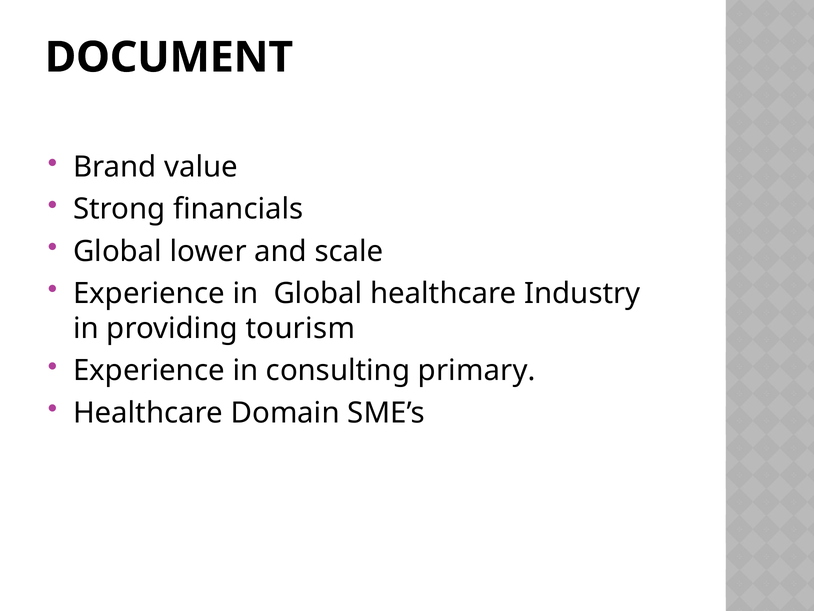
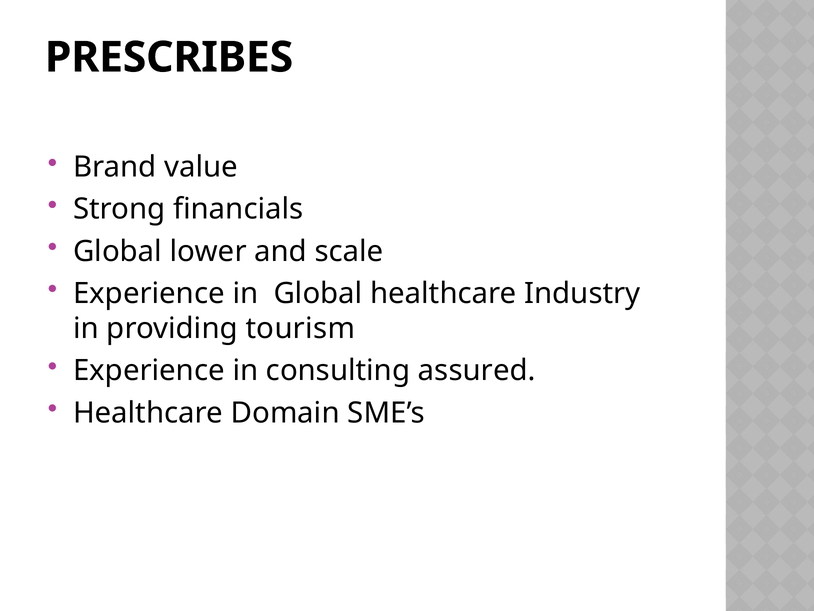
DOCUMENT: DOCUMENT -> PRESCRIBES
primary: primary -> assured
